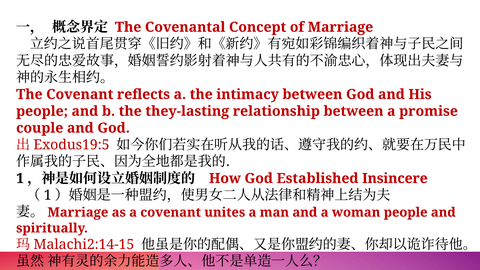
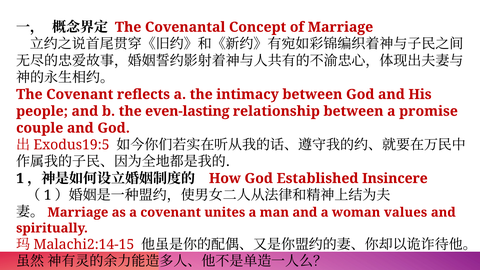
they-lasting: they-lasting -> even-lasting
woman people: people -> values
